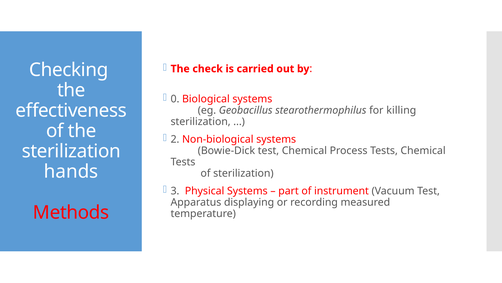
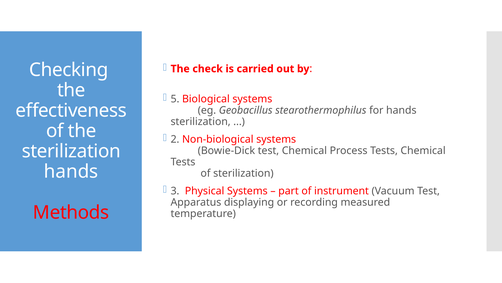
0: 0 -> 5
for killing: killing -> hands
